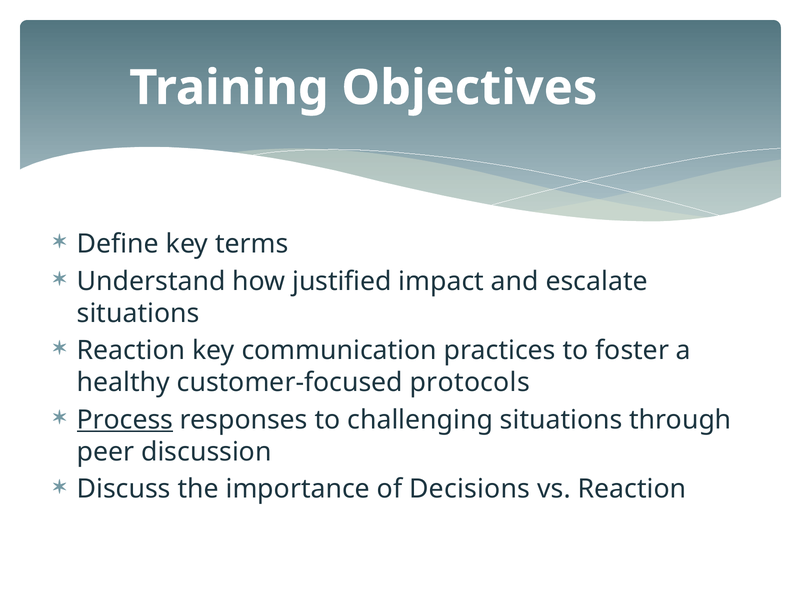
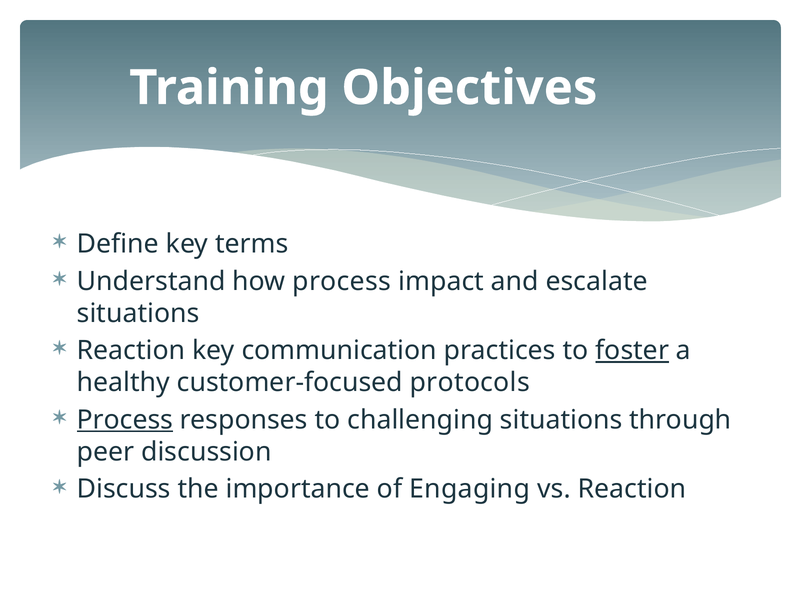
how justified: justified -> process
foster underline: none -> present
Decisions: Decisions -> Engaging
